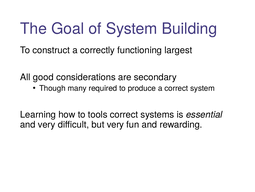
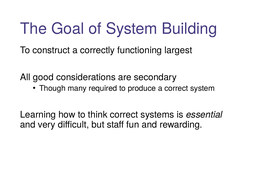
tools: tools -> think
but very: very -> staff
